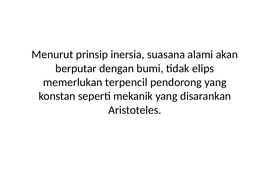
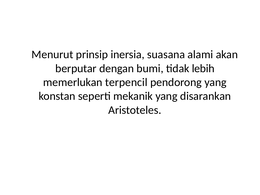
elips: elips -> lebih
